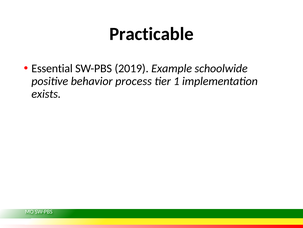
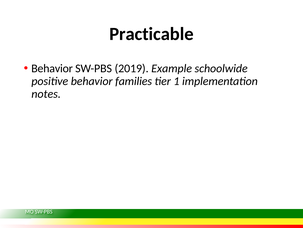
Essential at (52, 68): Essential -> Behavior
process: process -> families
exists: exists -> notes
